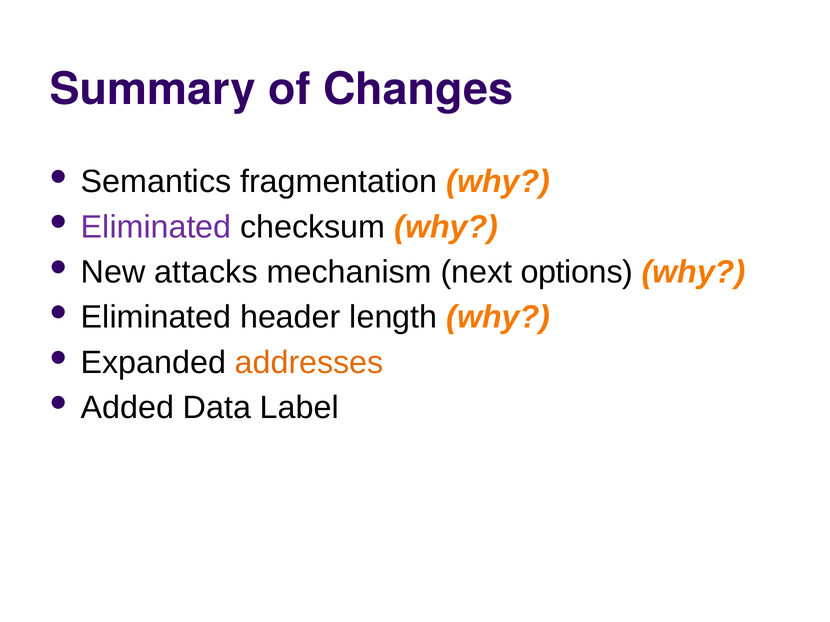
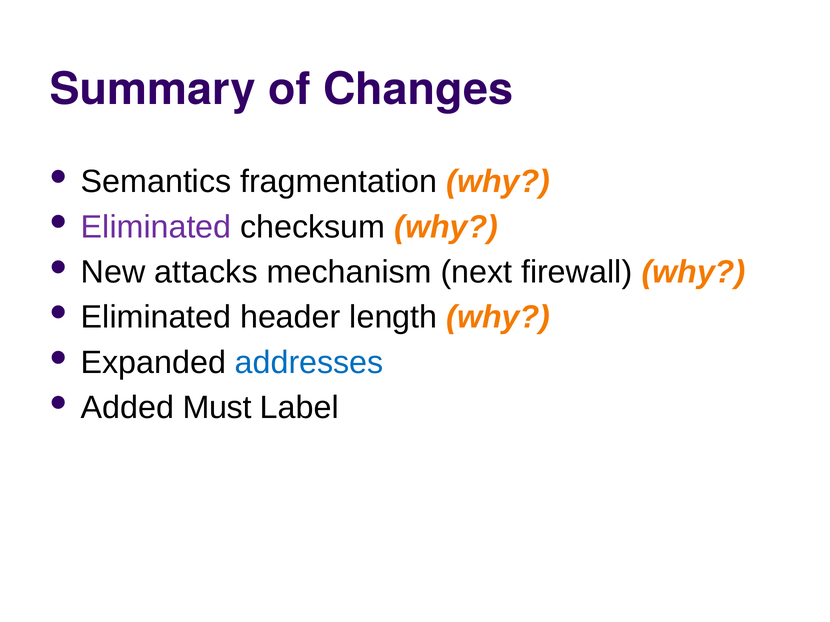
options: options -> firewall
addresses colour: orange -> blue
Data: Data -> Must
